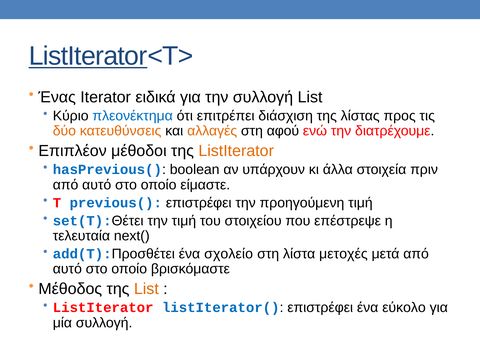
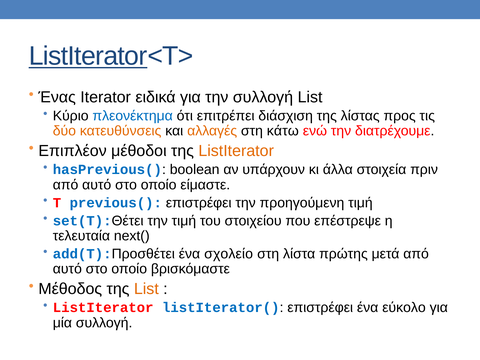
αφού: αφού -> κάτω
μετοχές: μετοχές -> πρώτης
